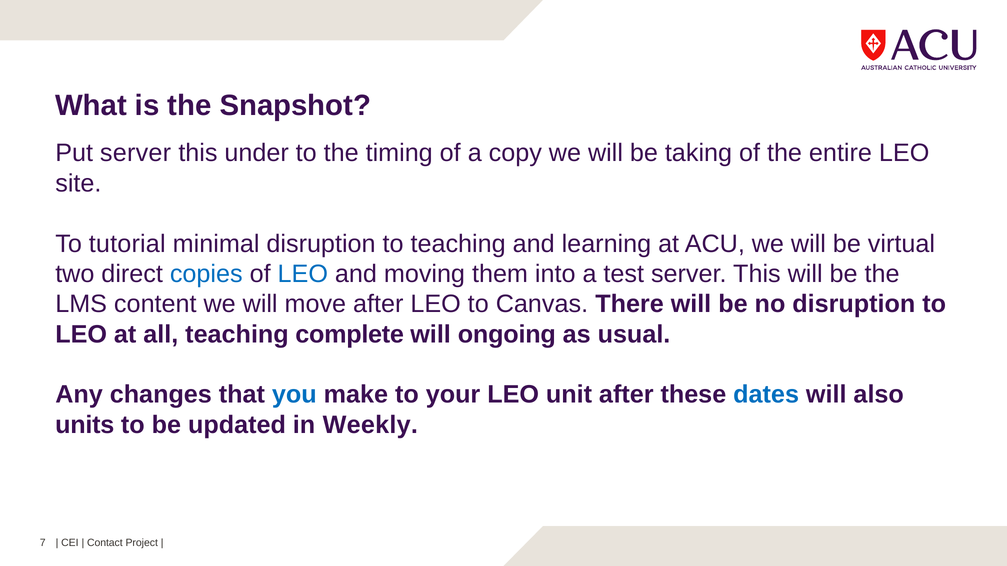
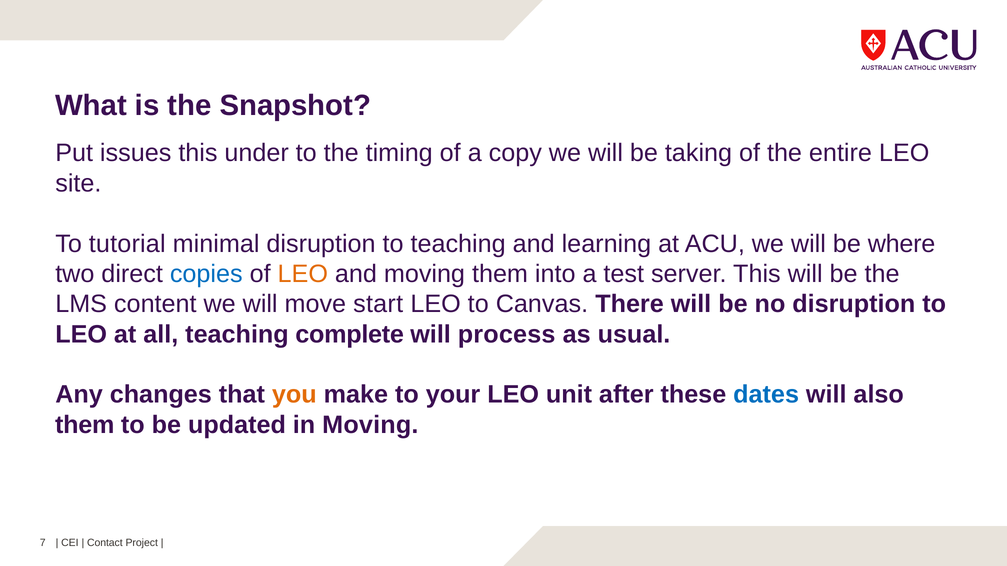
Put server: server -> issues
virtual: virtual -> where
LEO at (303, 274) colour: blue -> orange
move after: after -> start
ongoing: ongoing -> process
you colour: blue -> orange
units at (85, 425): units -> them
in Weekly: Weekly -> Moving
